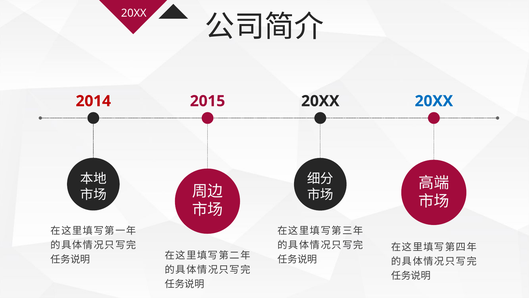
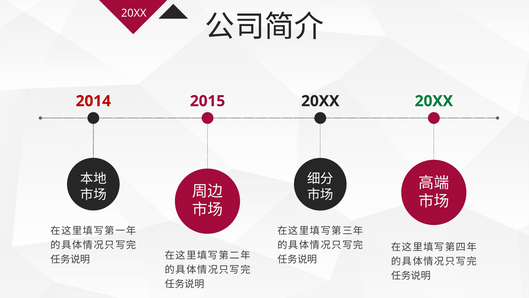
20XX at (434, 101) colour: blue -> green
